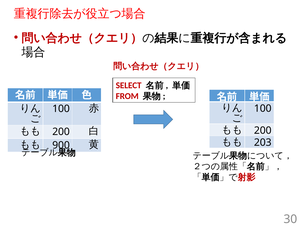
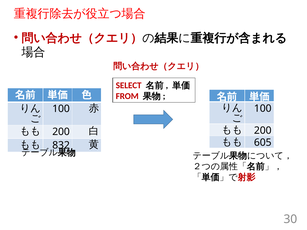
203: 203 -> 605
900: 900 -> 832
